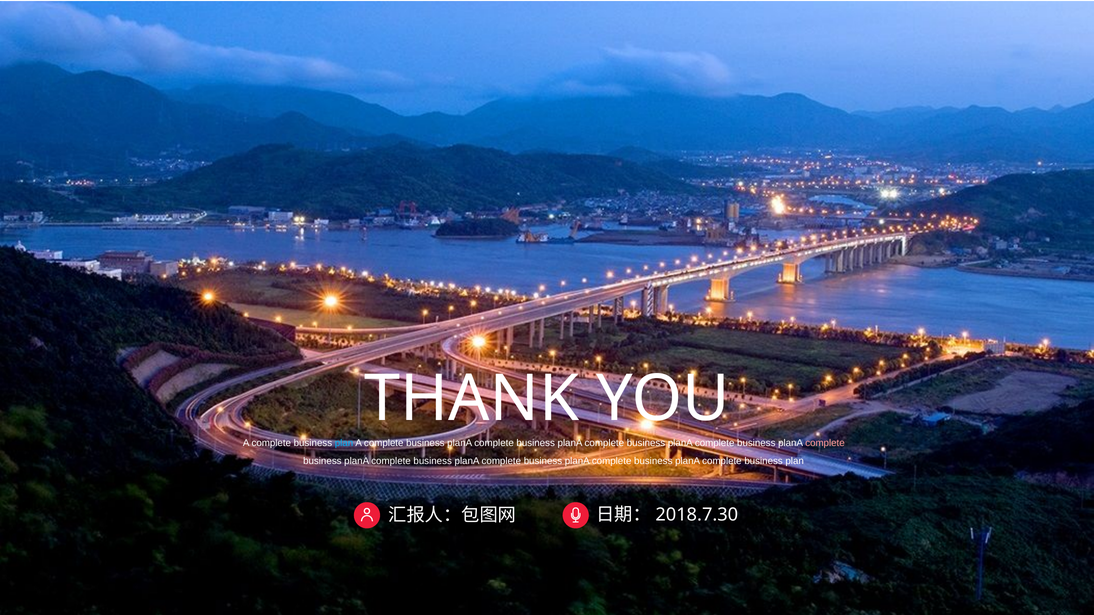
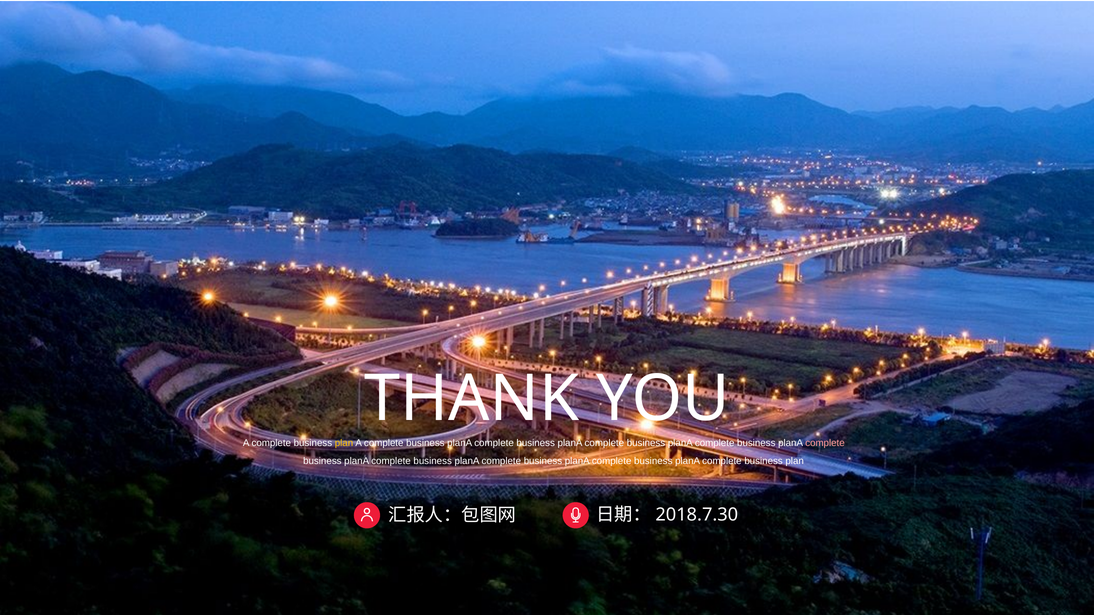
plan at (344, 444) colour: light blue -> yellow
